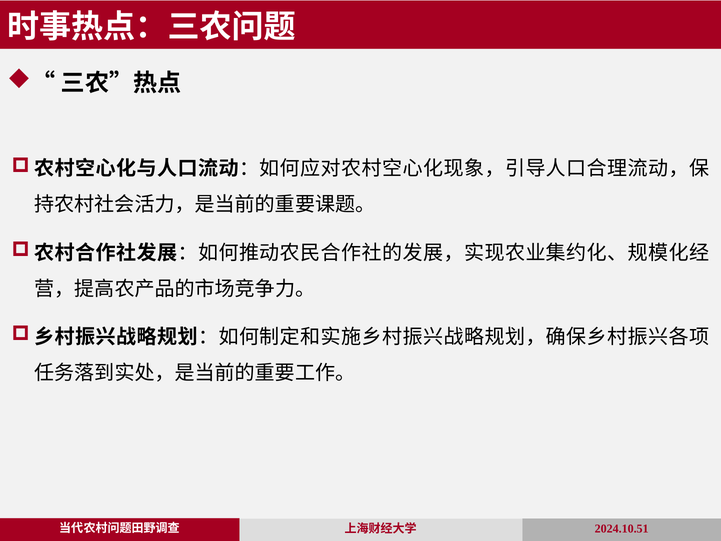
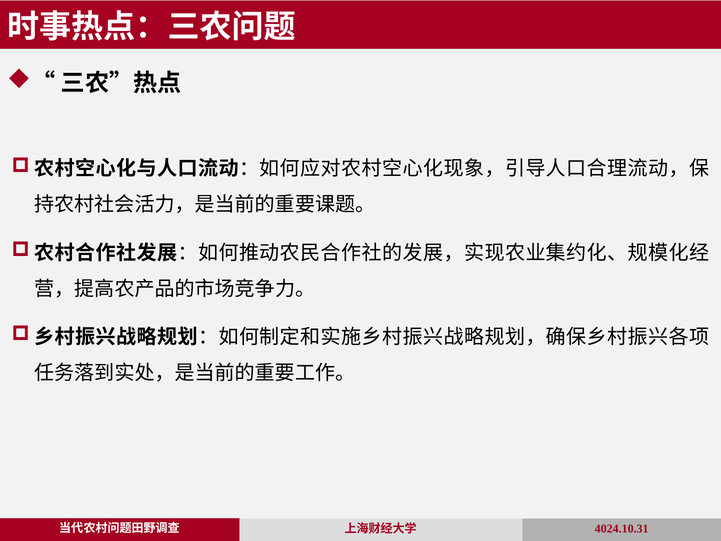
2024.10.51: 2024.10.51 -> 4024.10.31
